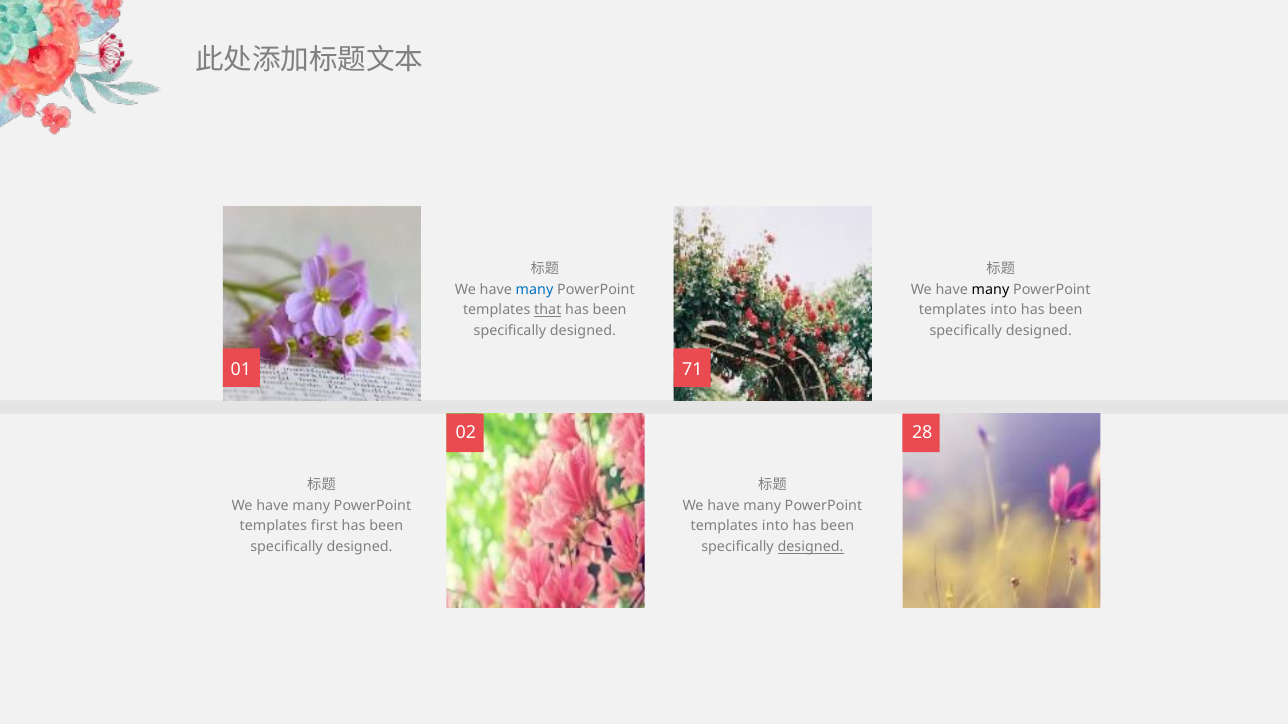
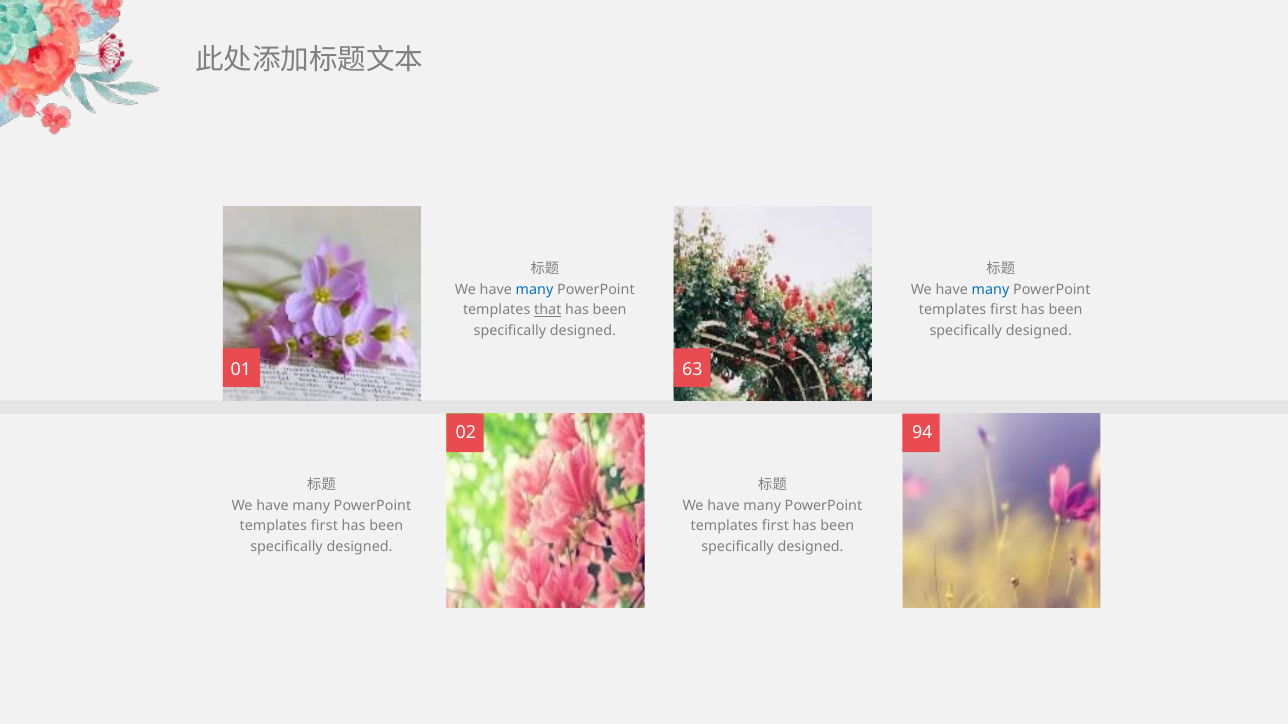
many at (990, 290) colour: black -> blue
into at (1004, 310): into -> first
71: 71 -> 63
28: 28 -> 94
into at (775, 527): into -> first
designed at (811, 547) underline: present -> none
